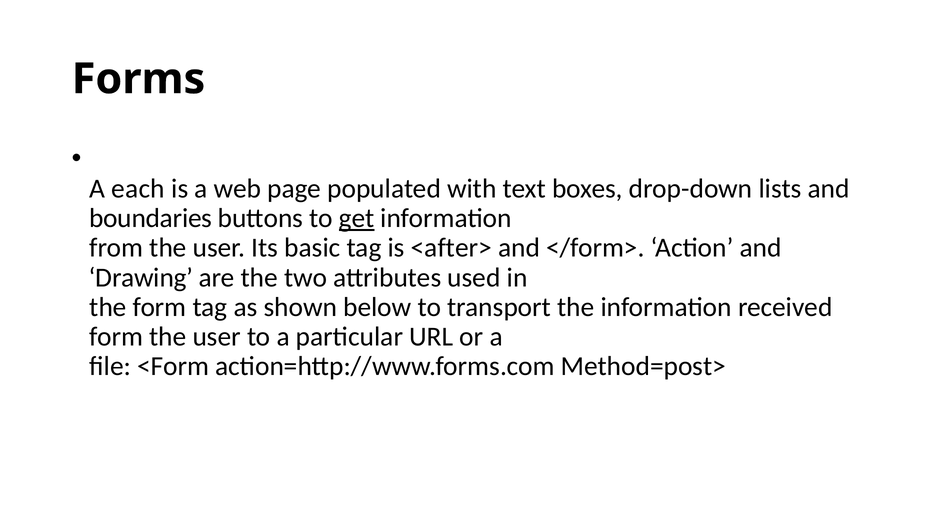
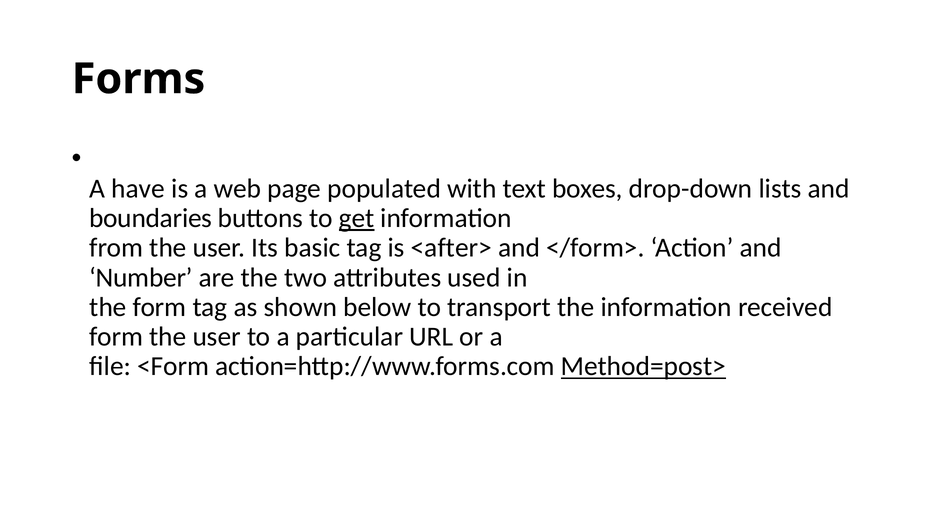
each: each -> have
Drawing: Drawing -> Number
Method=post> underline: none -> present
